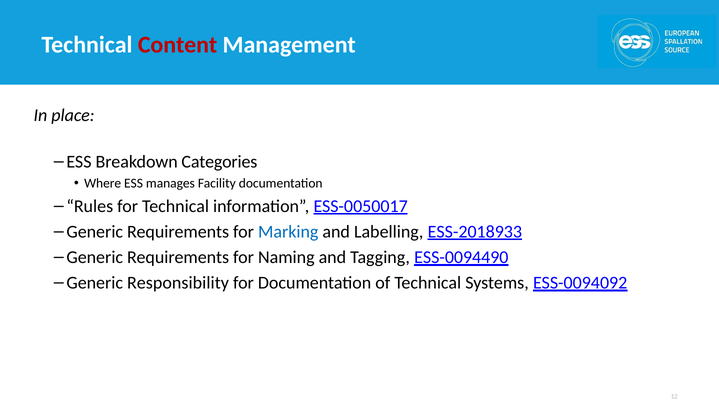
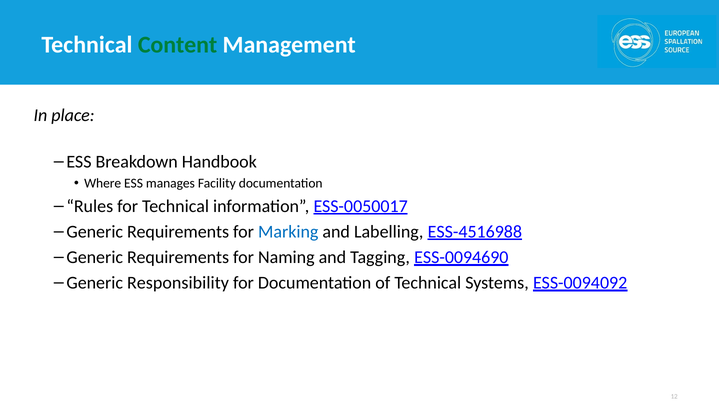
Content colour: red -> green
Categories: Categories -> Handbook
ESS-2018933: ESS-2018933 -> ESS-4516988
ESS-0094490: ESS-0094490 -> ESS-0094690
